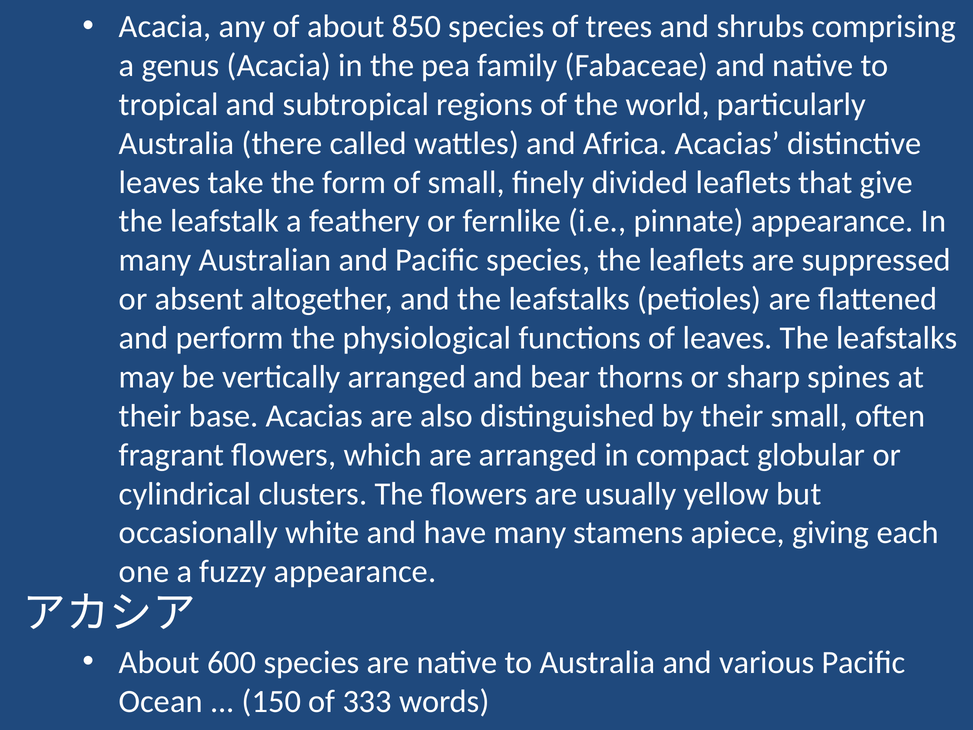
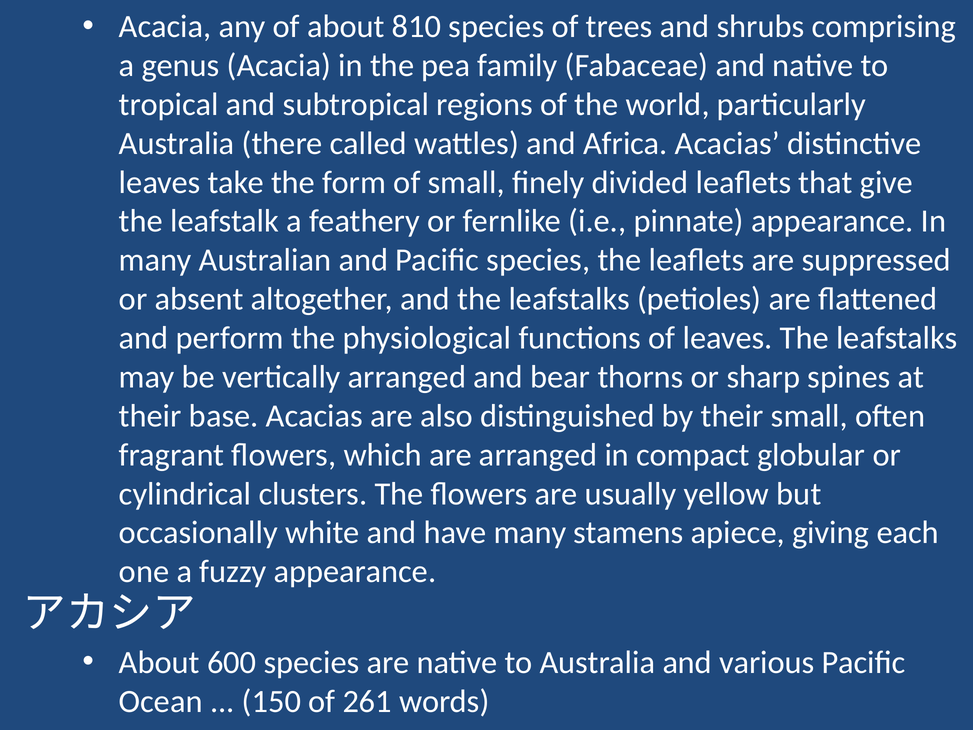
850: 850 -> 810
333: 333 -> 261
